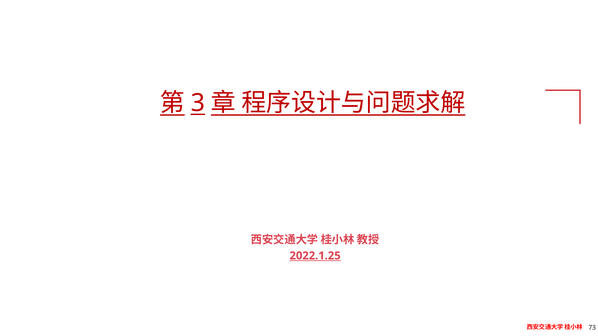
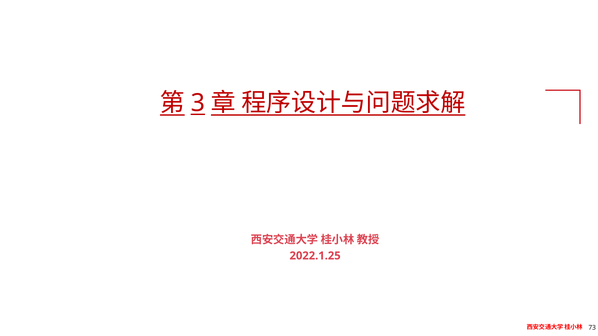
2022.1.25 underline: present -> none
